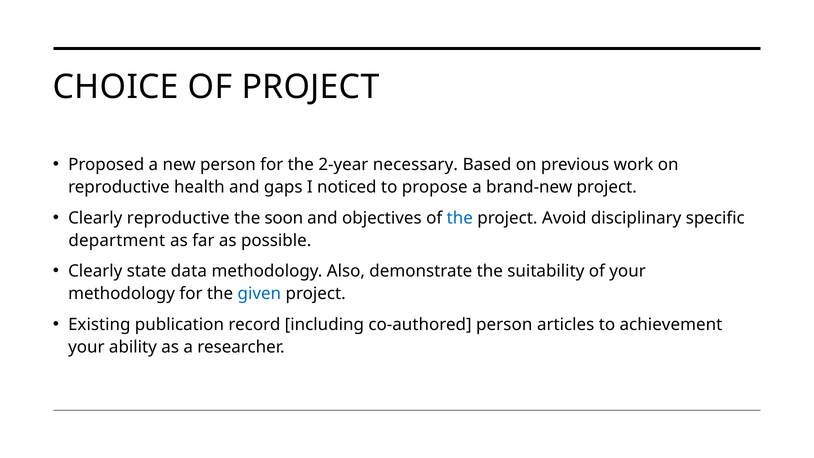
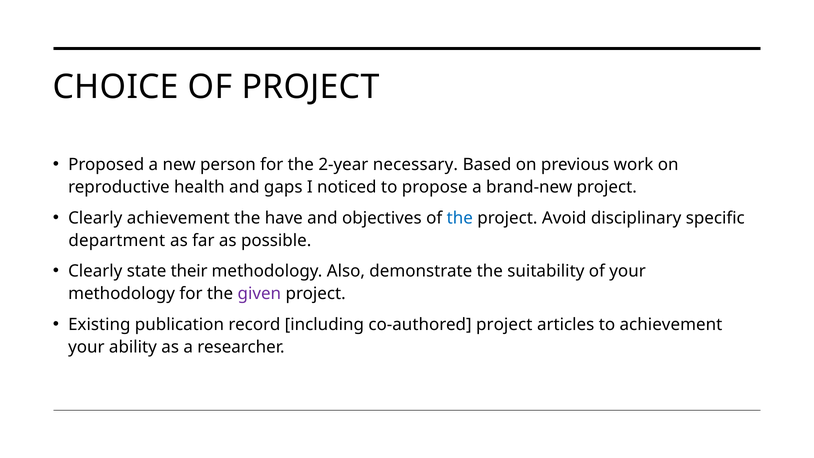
Clearly reproductive: reproductive -> achievement
soon: soon -> have
data: data -> their
given colour: blue -> purple
co-authored person: person -> project
